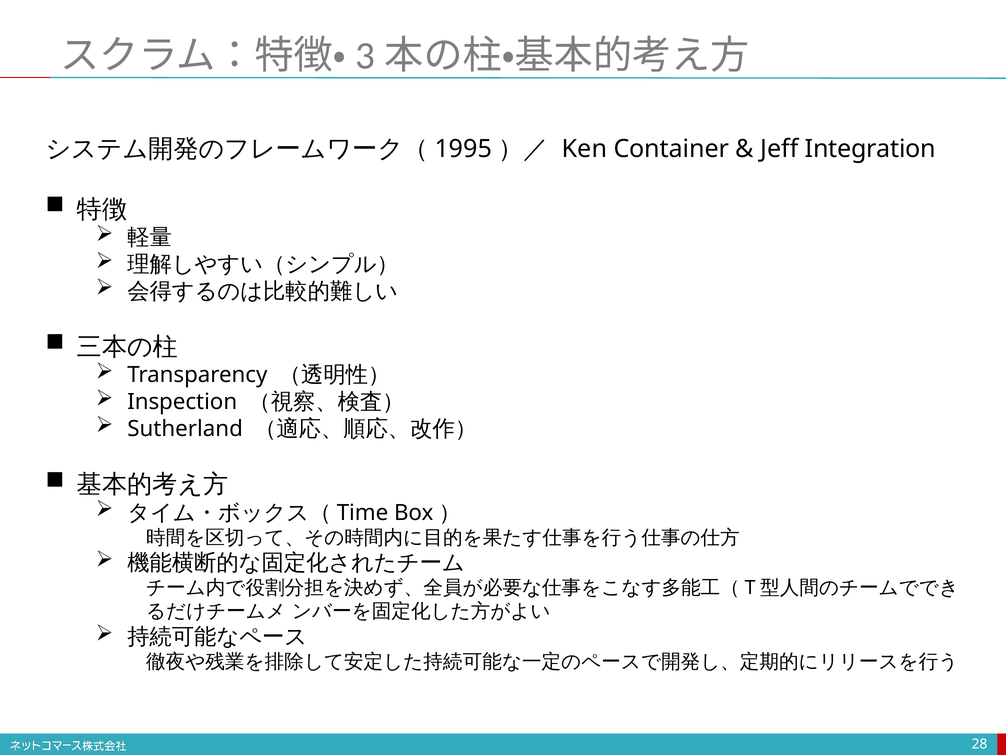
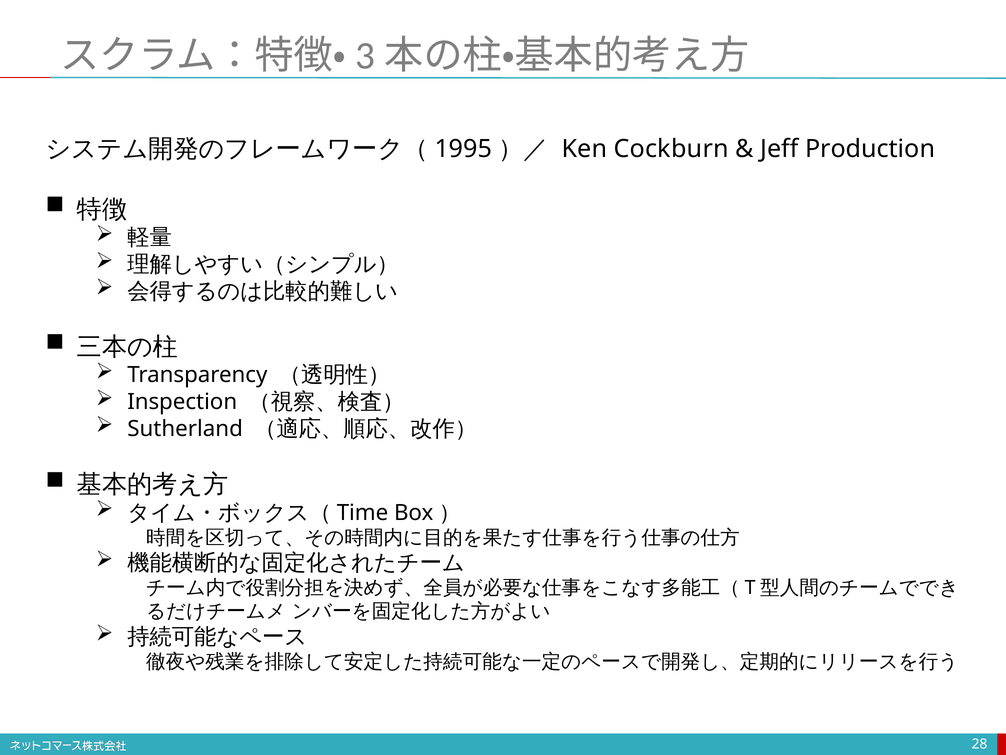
Container: Container -> Cockburn
Integration: Integration -> Production
